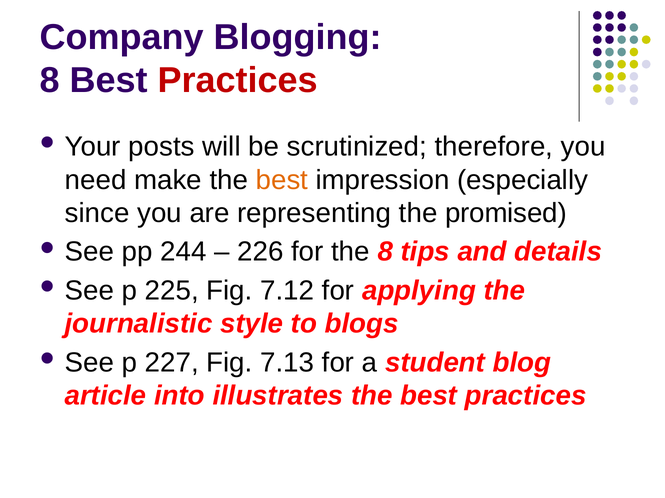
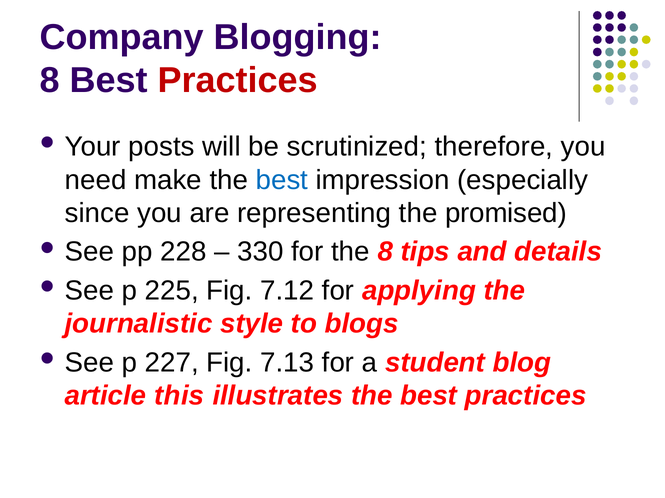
best at (282, 180) colour: orange -> blue
244: 244 -> 228
226: 226 -> 330
into: into -> this
